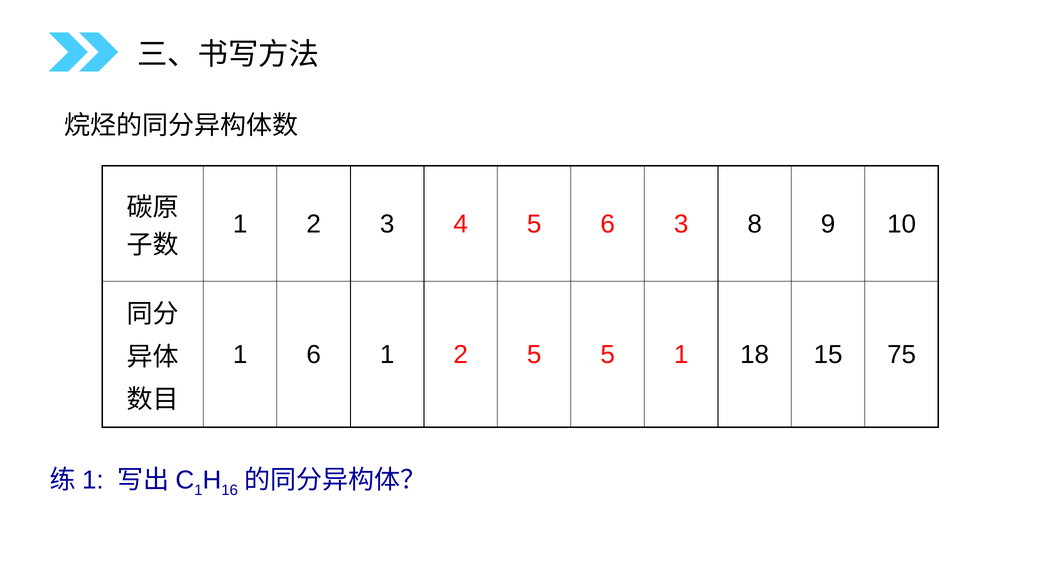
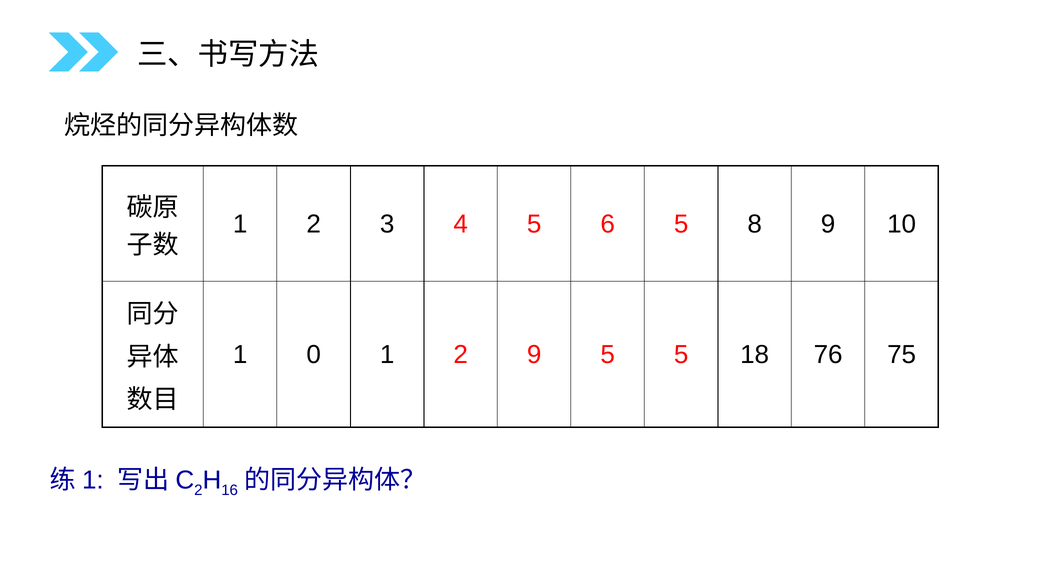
6 3: 3 -> 5
1 6: 6 -> 0
2 5: 5 -> 9
5 1: 1 -> 5
15: 15 -> 76
1 at (198, 491): 1 -> 2
